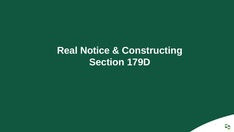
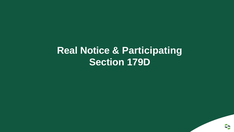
Constructing: Constructing -> Participating
